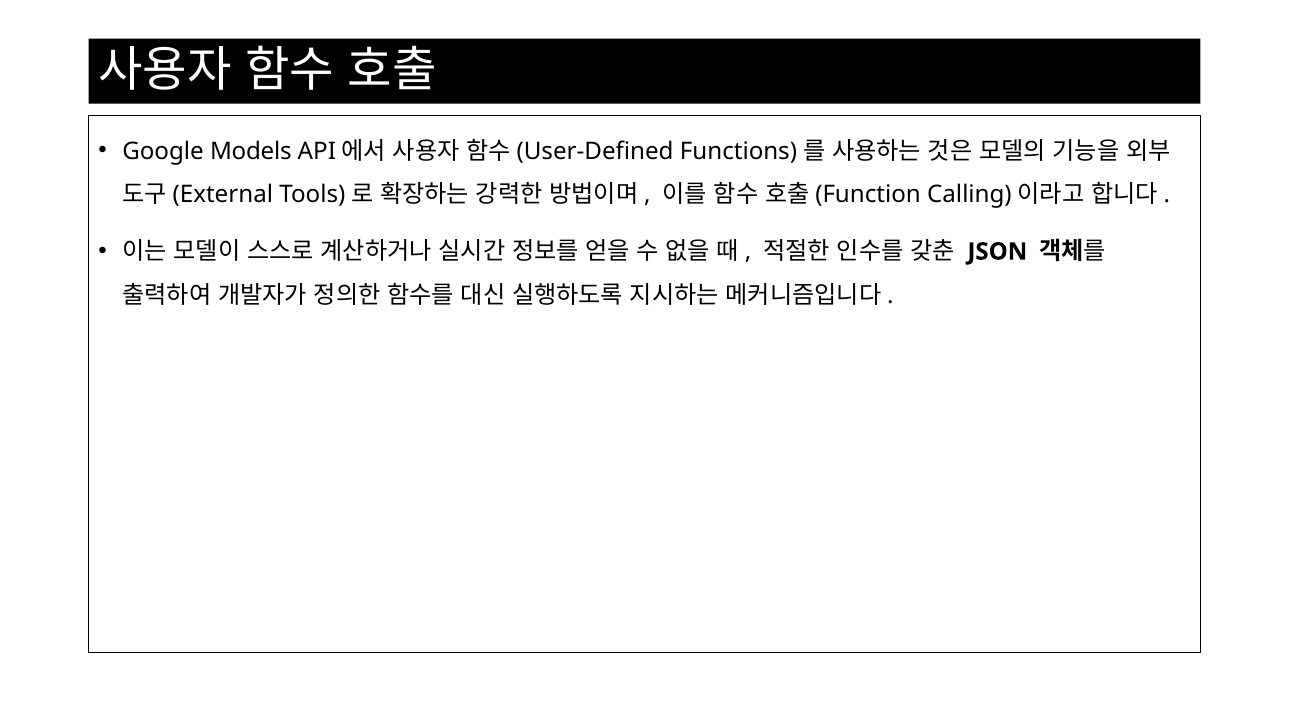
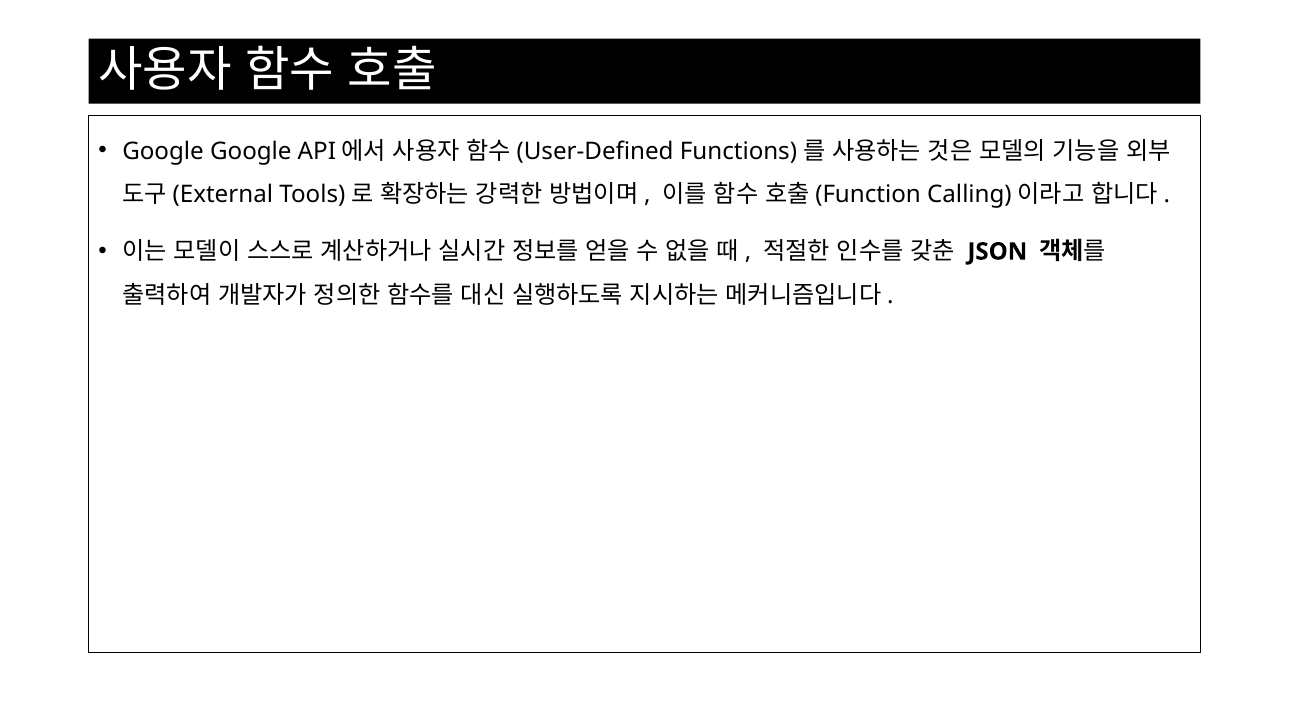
Google Models: Models -> Google
